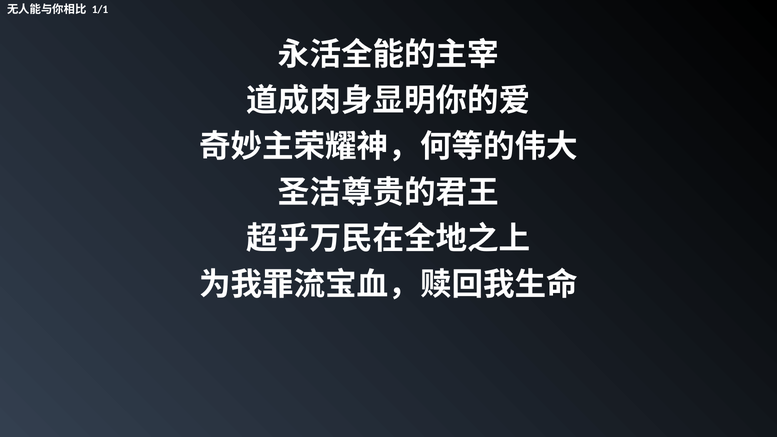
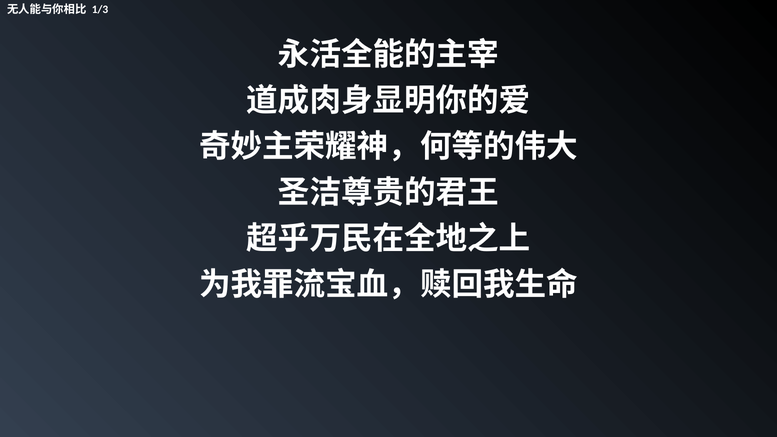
1/1: 1/1 -> 1/3
